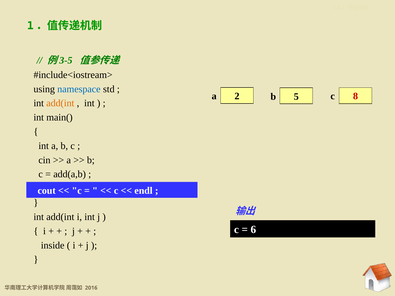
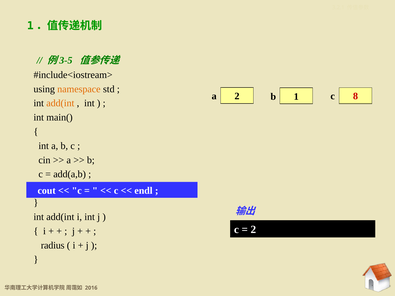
namespace colour: blue -> orange
5: 5 -> 1
6 at (253, 230): 6 -> 2
inside: inside -> radius
